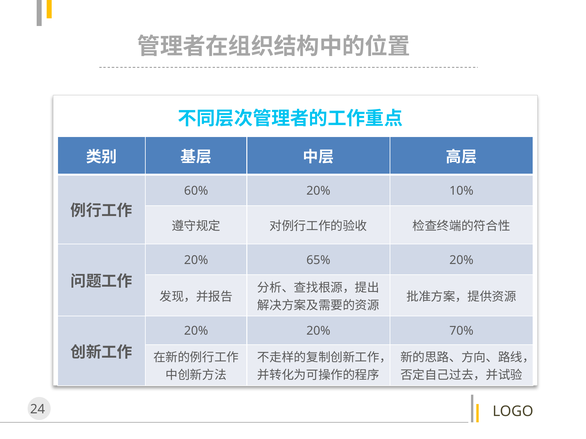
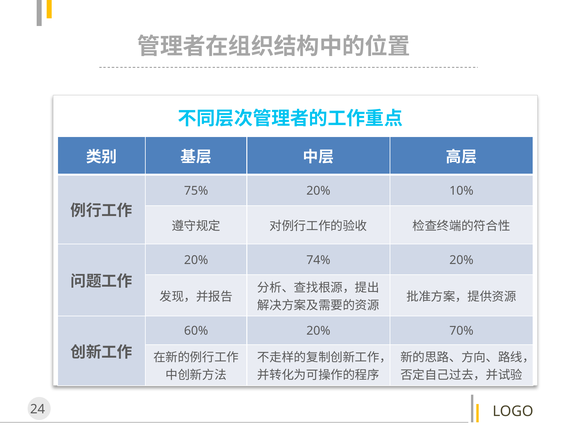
60%: 60% -> 75%
65%: 65% -> 74%
20% at (196, 331): 20% -> 60%
